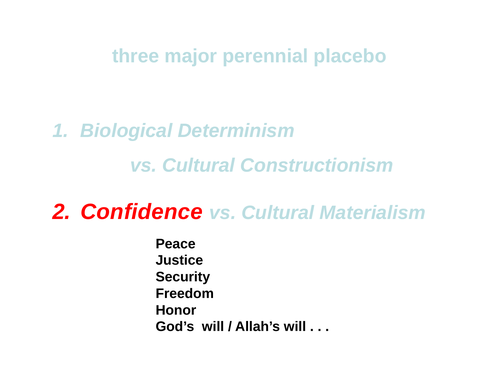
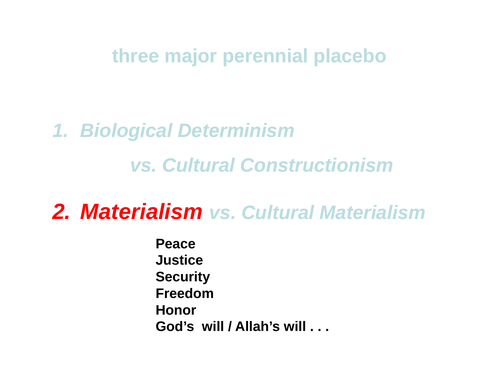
Confidence at (142, 212): Confidence -> Materialism
